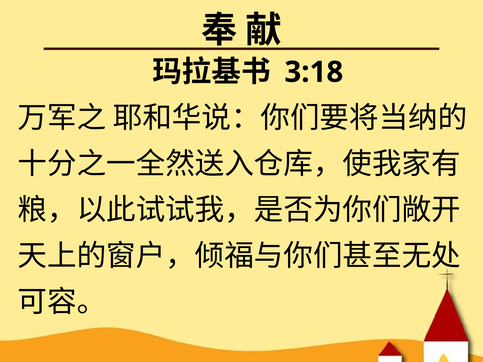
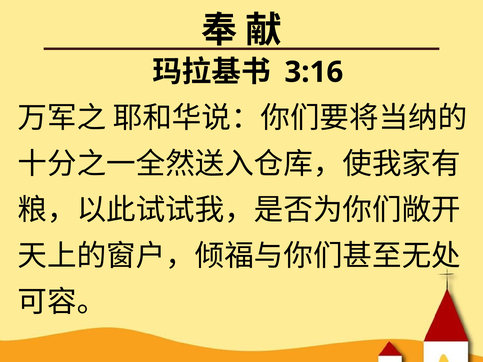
3:18: 3:18 -> 3:16
